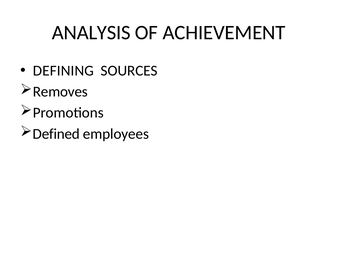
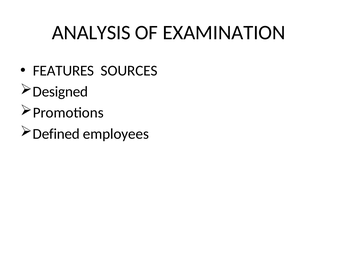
ACHIEVEMENT: ACHIEVEMENT -> EXAMINATION
DEFINING: DEFINING -> FEATURES
Removes: Removes -> Designed
